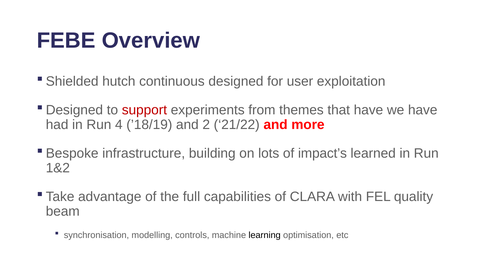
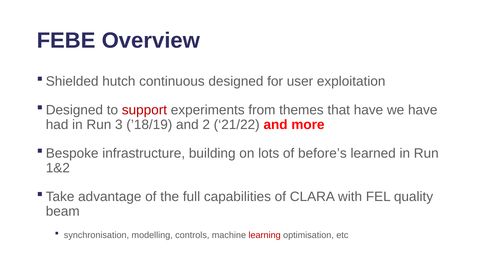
4: 4 -> 3
impact’s: impact’s -> before’s
learning colour: black -> red
